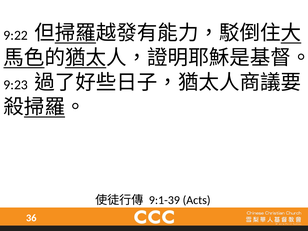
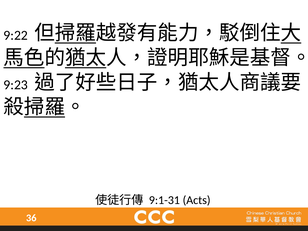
9:1-39: 9:1-39 -> 9:1-31
